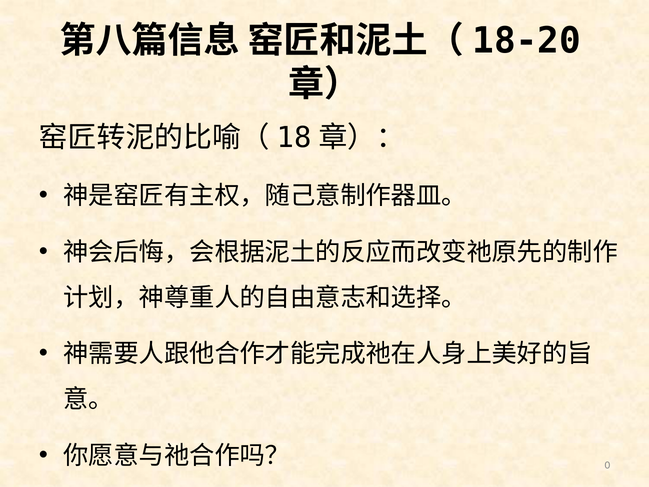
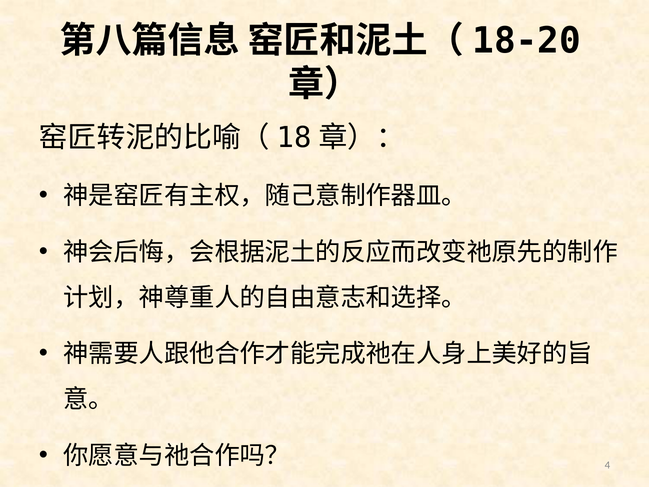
0: 0 -> 4
